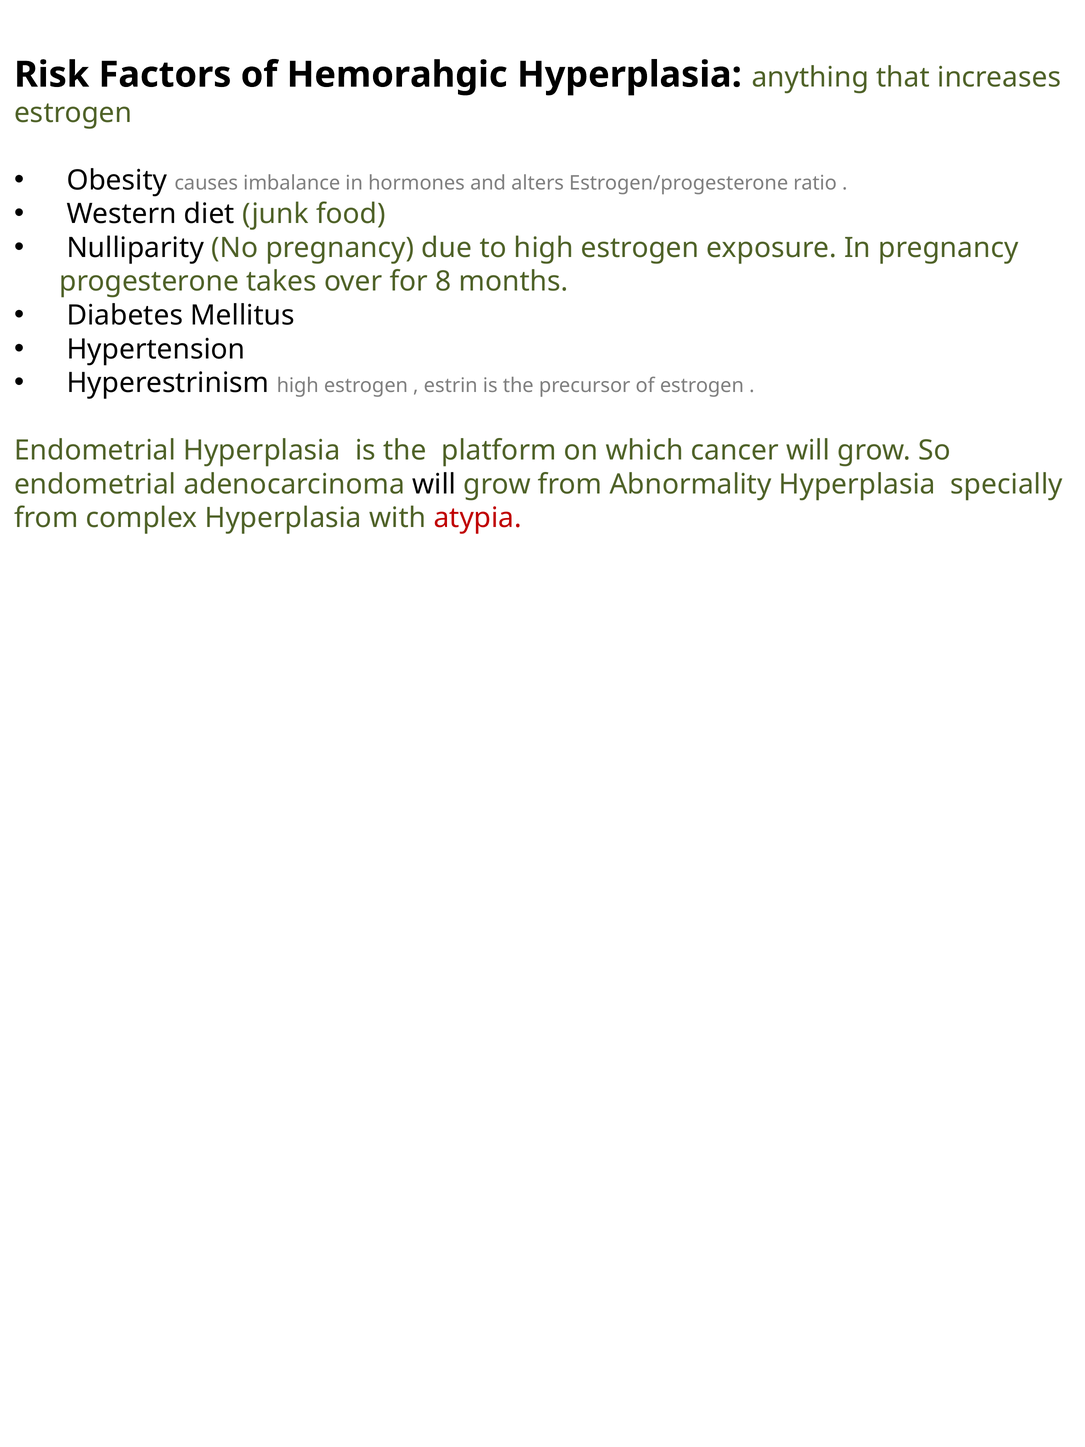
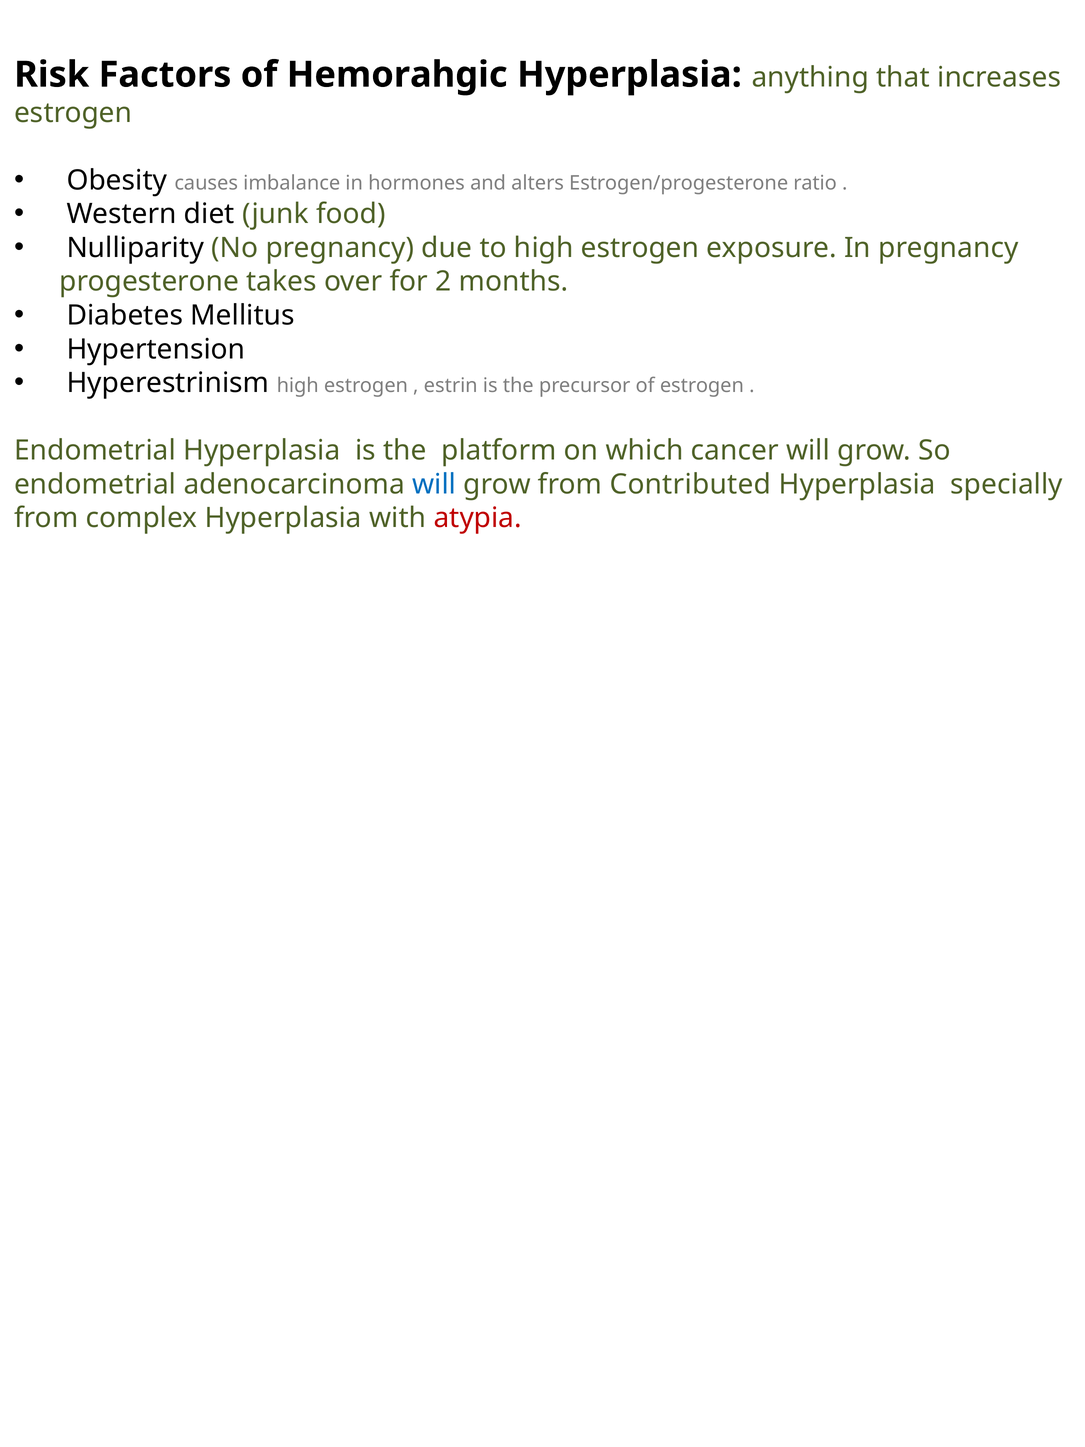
8: 8 -> 2
will at (434, 484) colour: black -> blue
Abnormality: Abnormality -> Contributed
